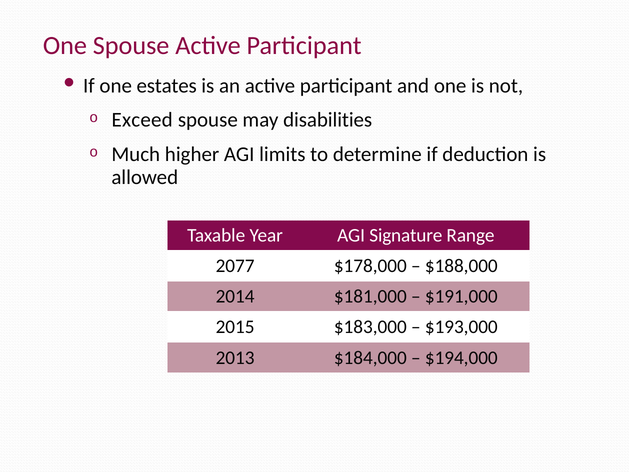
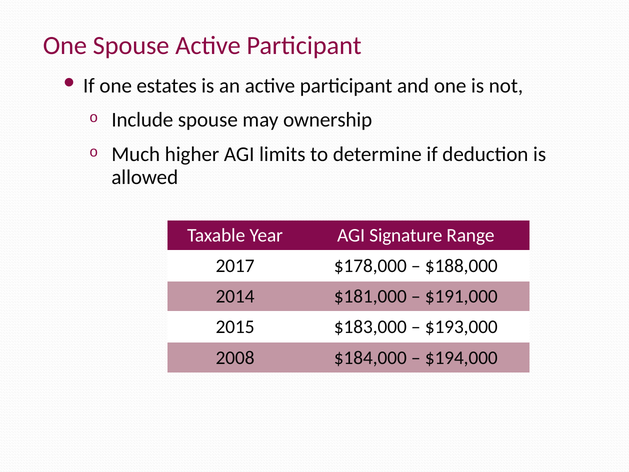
Exceed: Exceed -> Include
disabilities: disabilities -> ownership
2077: 2077 -> 2017
2013: 2013 -> 2008
